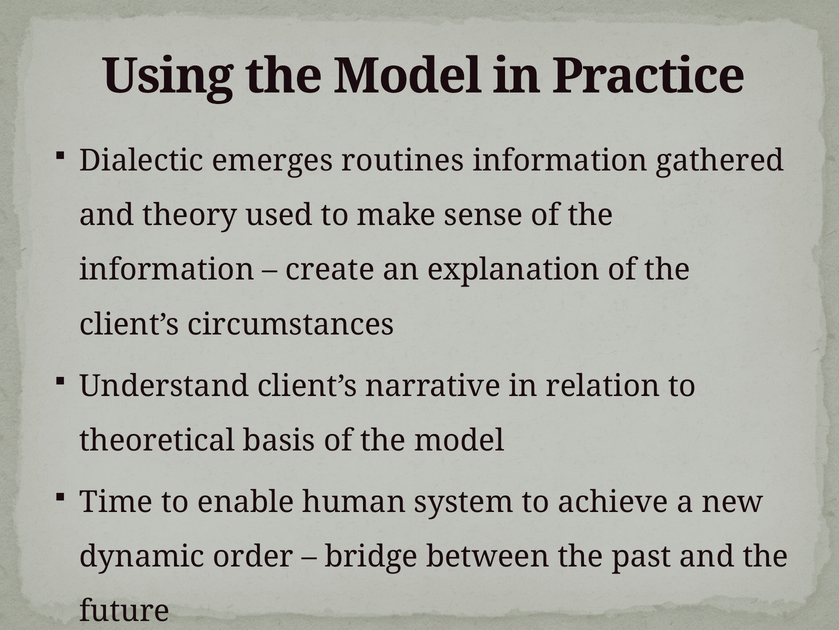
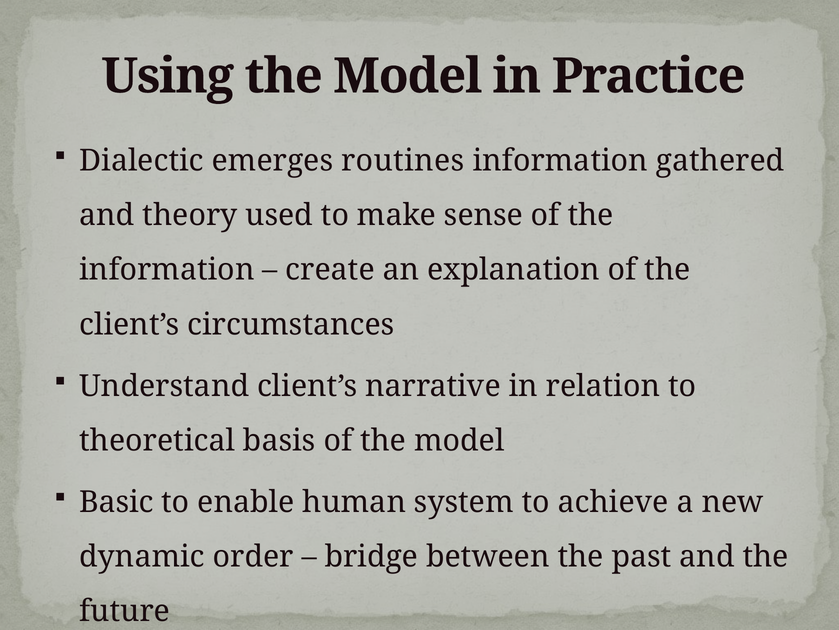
Time: Time -> Basic
